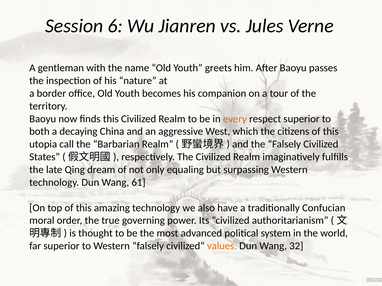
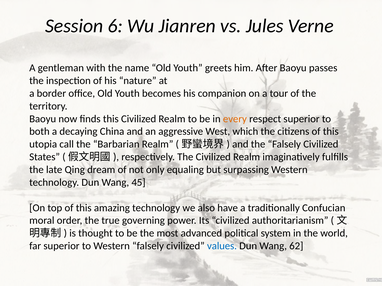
61: 61 -> 45
values colour: orange -> blue
32: 32 -> 62
